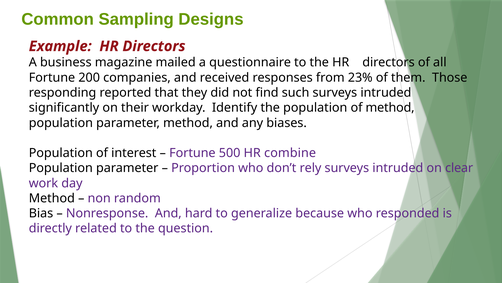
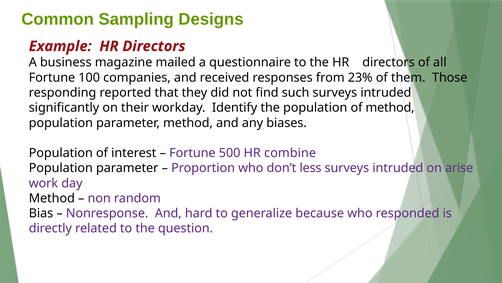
200: 200 -> 100
rely: rely -> less
clear: clear -> arise
